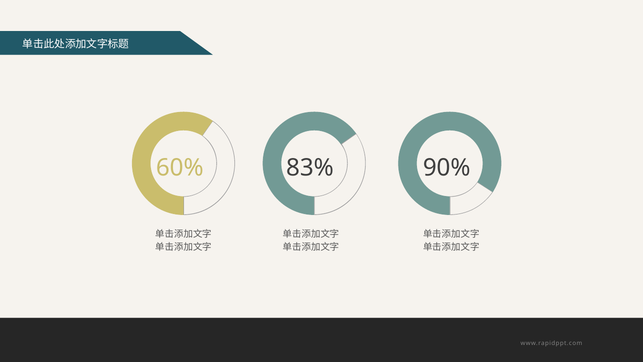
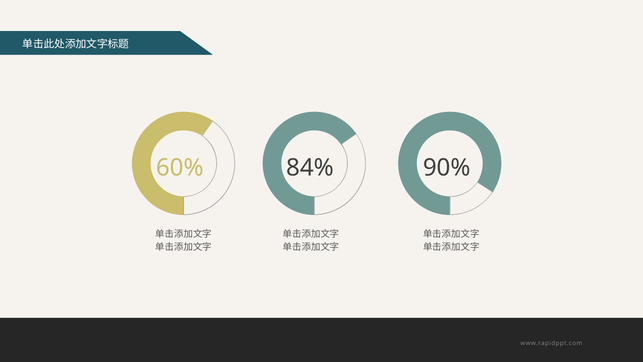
83%: 83% -> 84%
